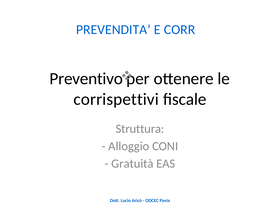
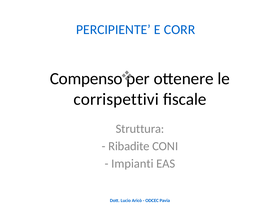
PREVENDITA: PREVENDITA -> PERCIPIENTE
Preventivo: Preventivo -> Compenso
Alloggio: Alloggio -> Ribadite
Gratuità: Gratuità -> Impianti
